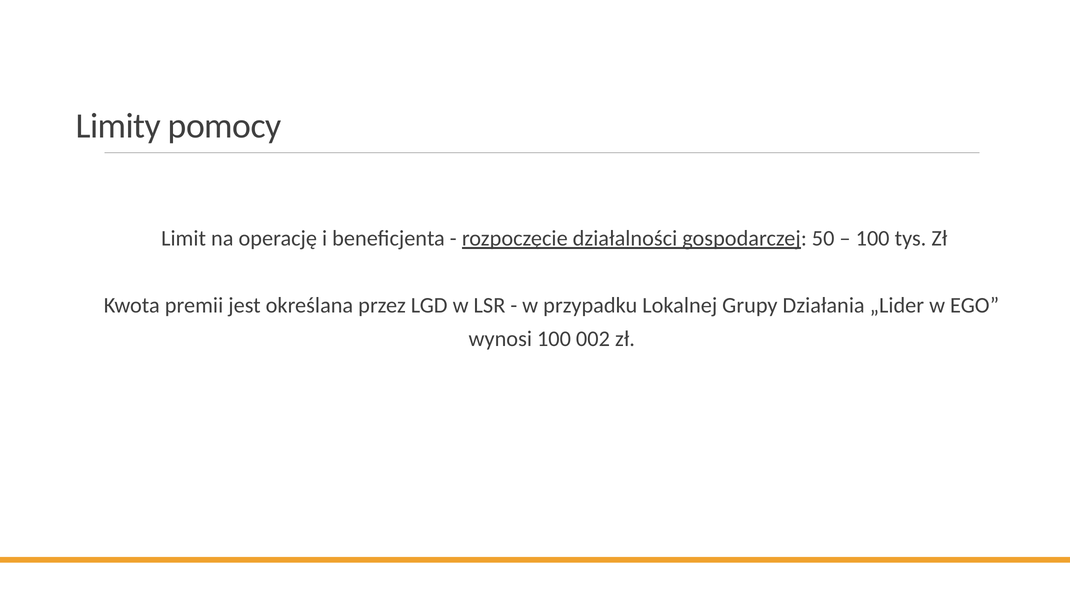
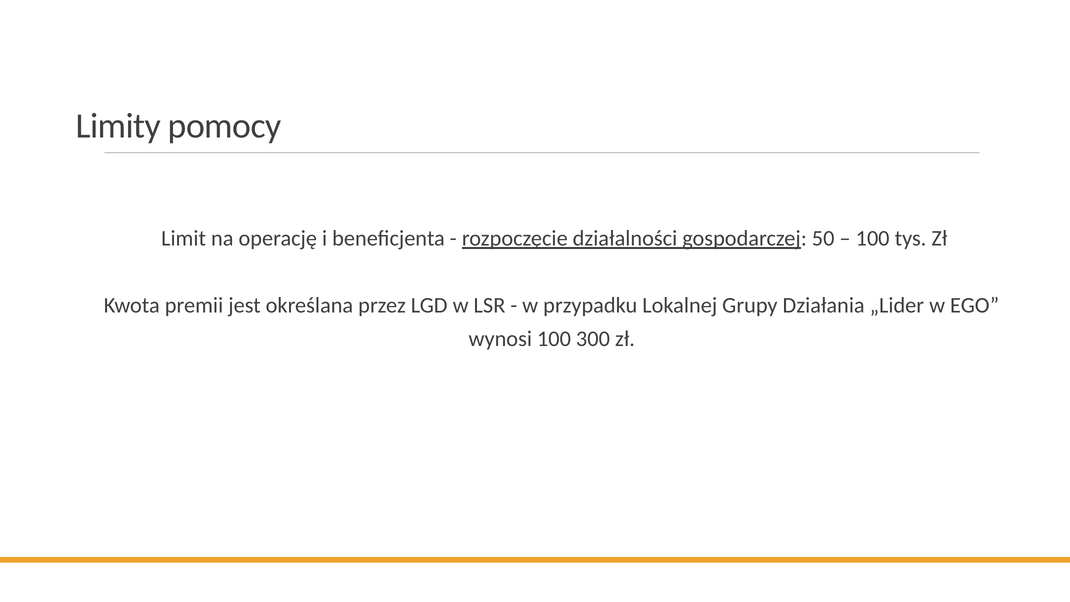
002: 002 -> 300
